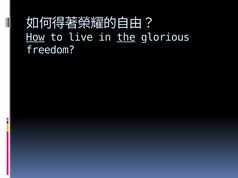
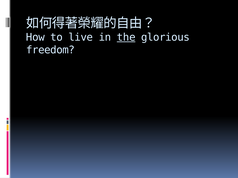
How underline: present -> none
